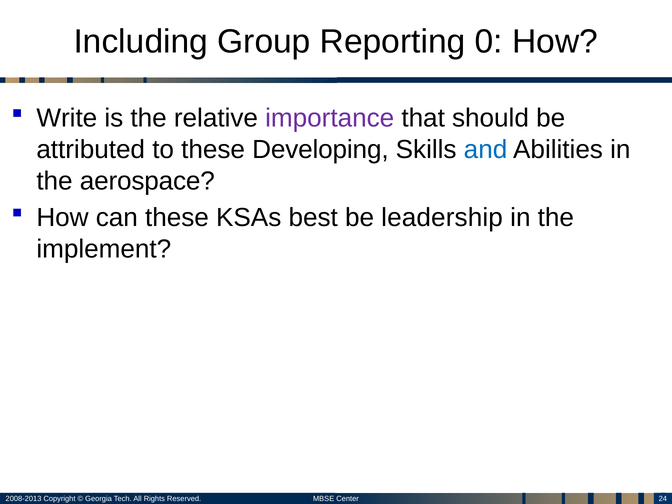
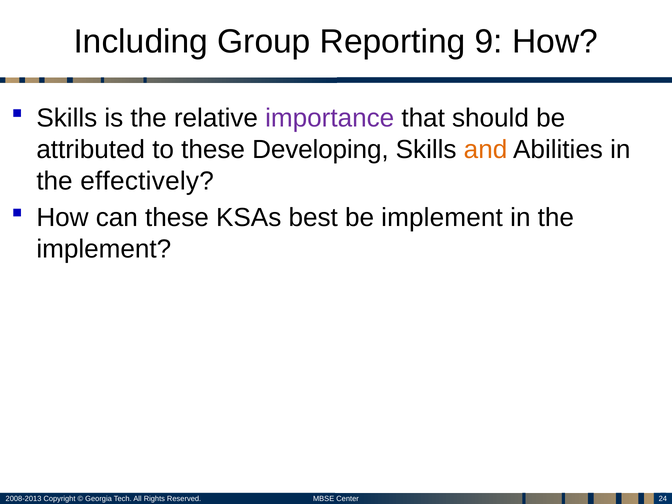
0: 0 -> 9
Write at (67, 118): Write -> Skills
and colour: blue -> orange
aerospace: aerospace -> effectively
be leadership: leadership -> implement
